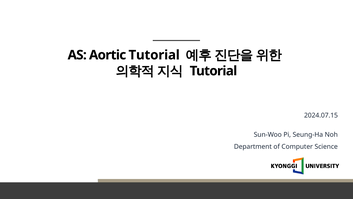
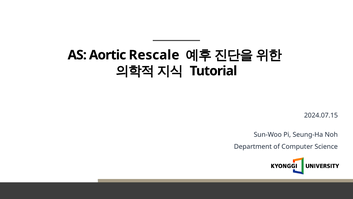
Aortic Tutorial: Tutorial -> Rescale
